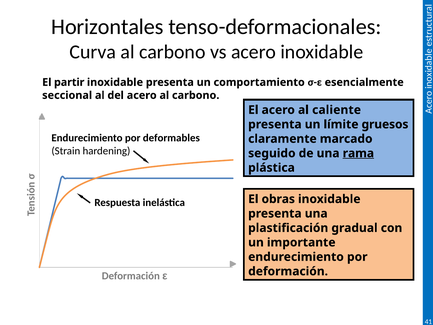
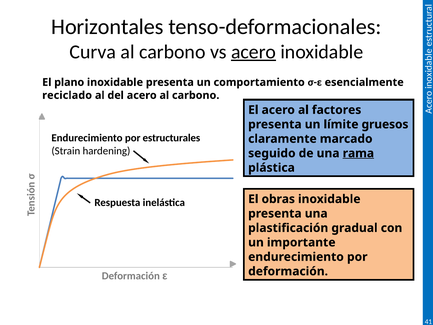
acero at (254, 52) underline: none -> present
partir: partir -> plano
seccional: seccional -> reciclado
caliente: caliente -> factores
deformables: deformables -> estructurales
